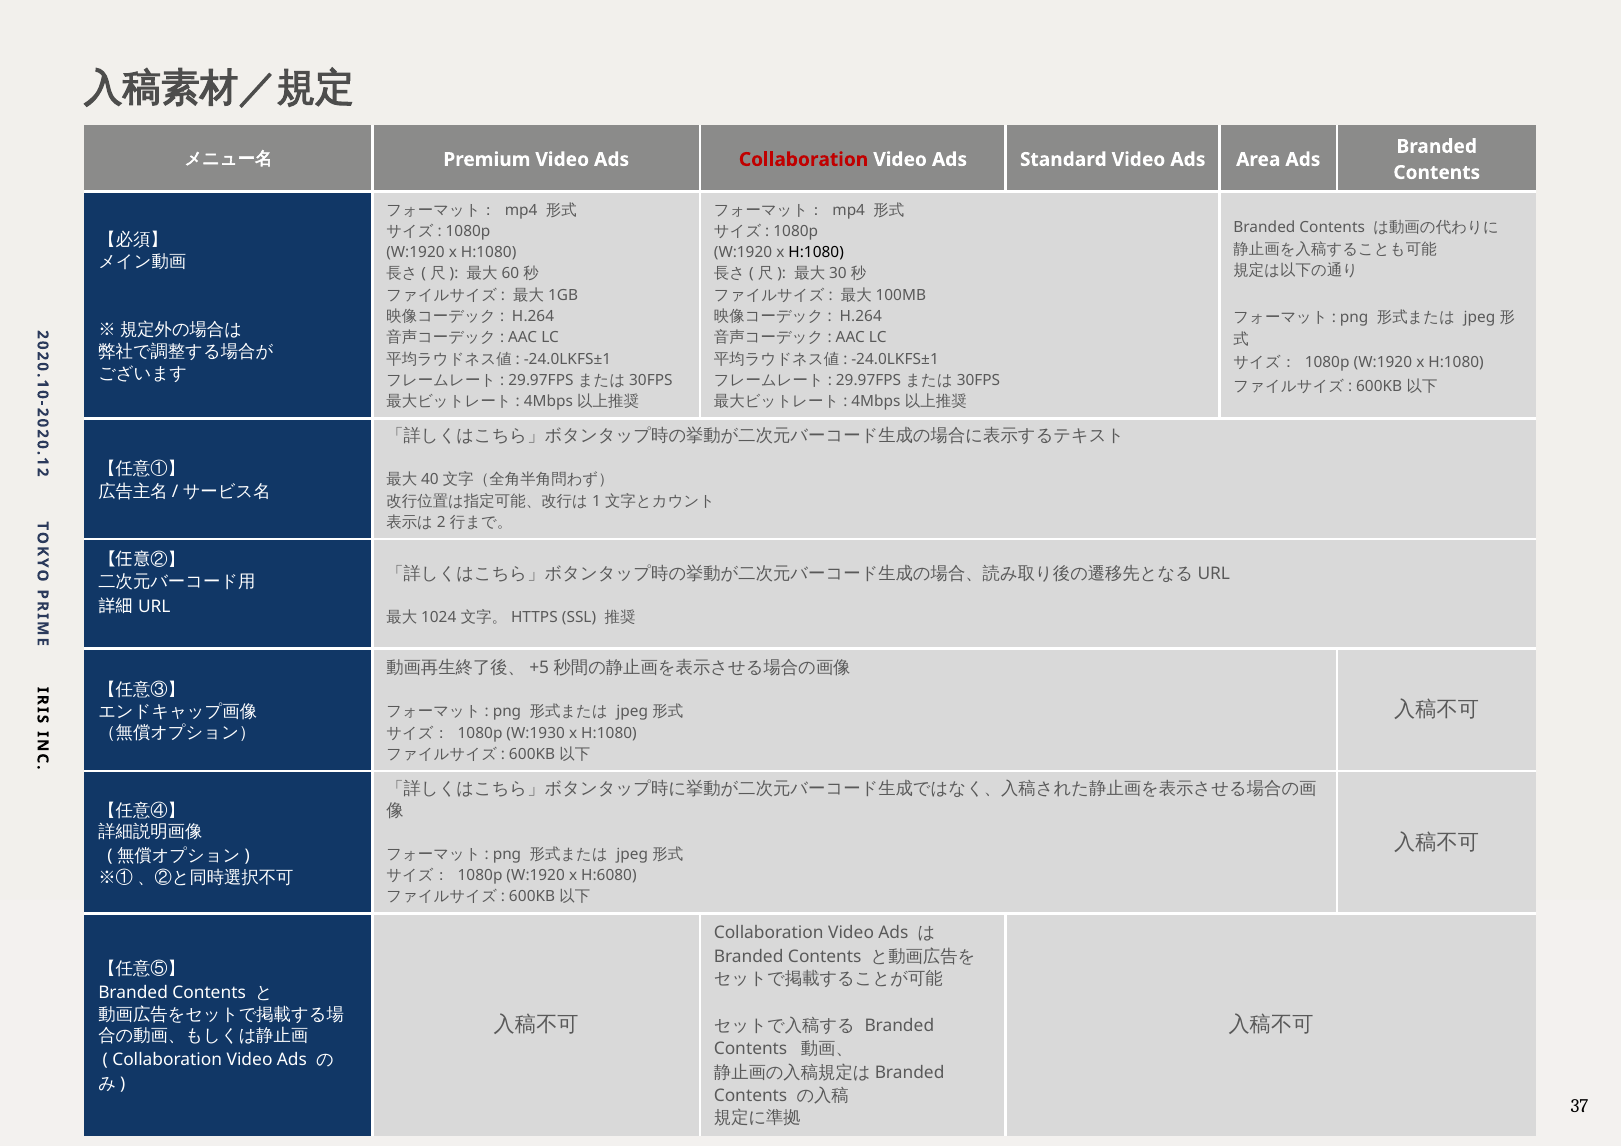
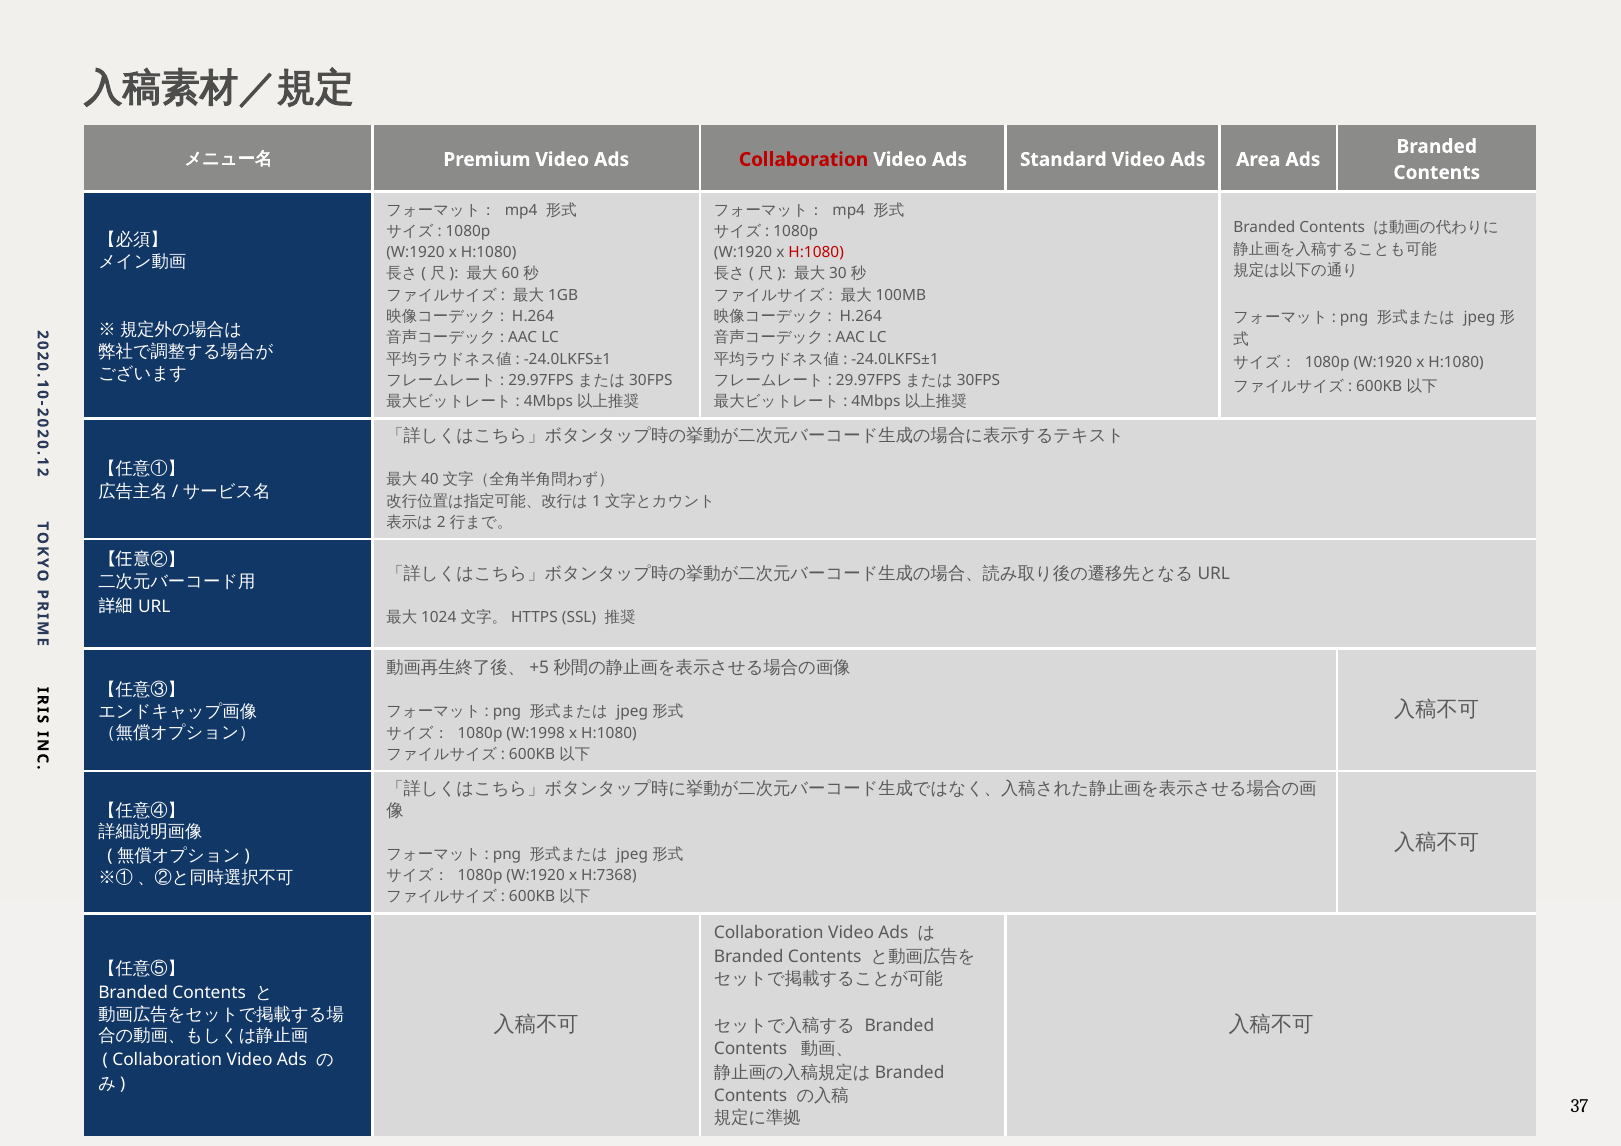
H:1080 at (816, 253) colour: black -> red
W:1930: W:1930 -> W:1998
H:6080: H:6080 -> H:7368
